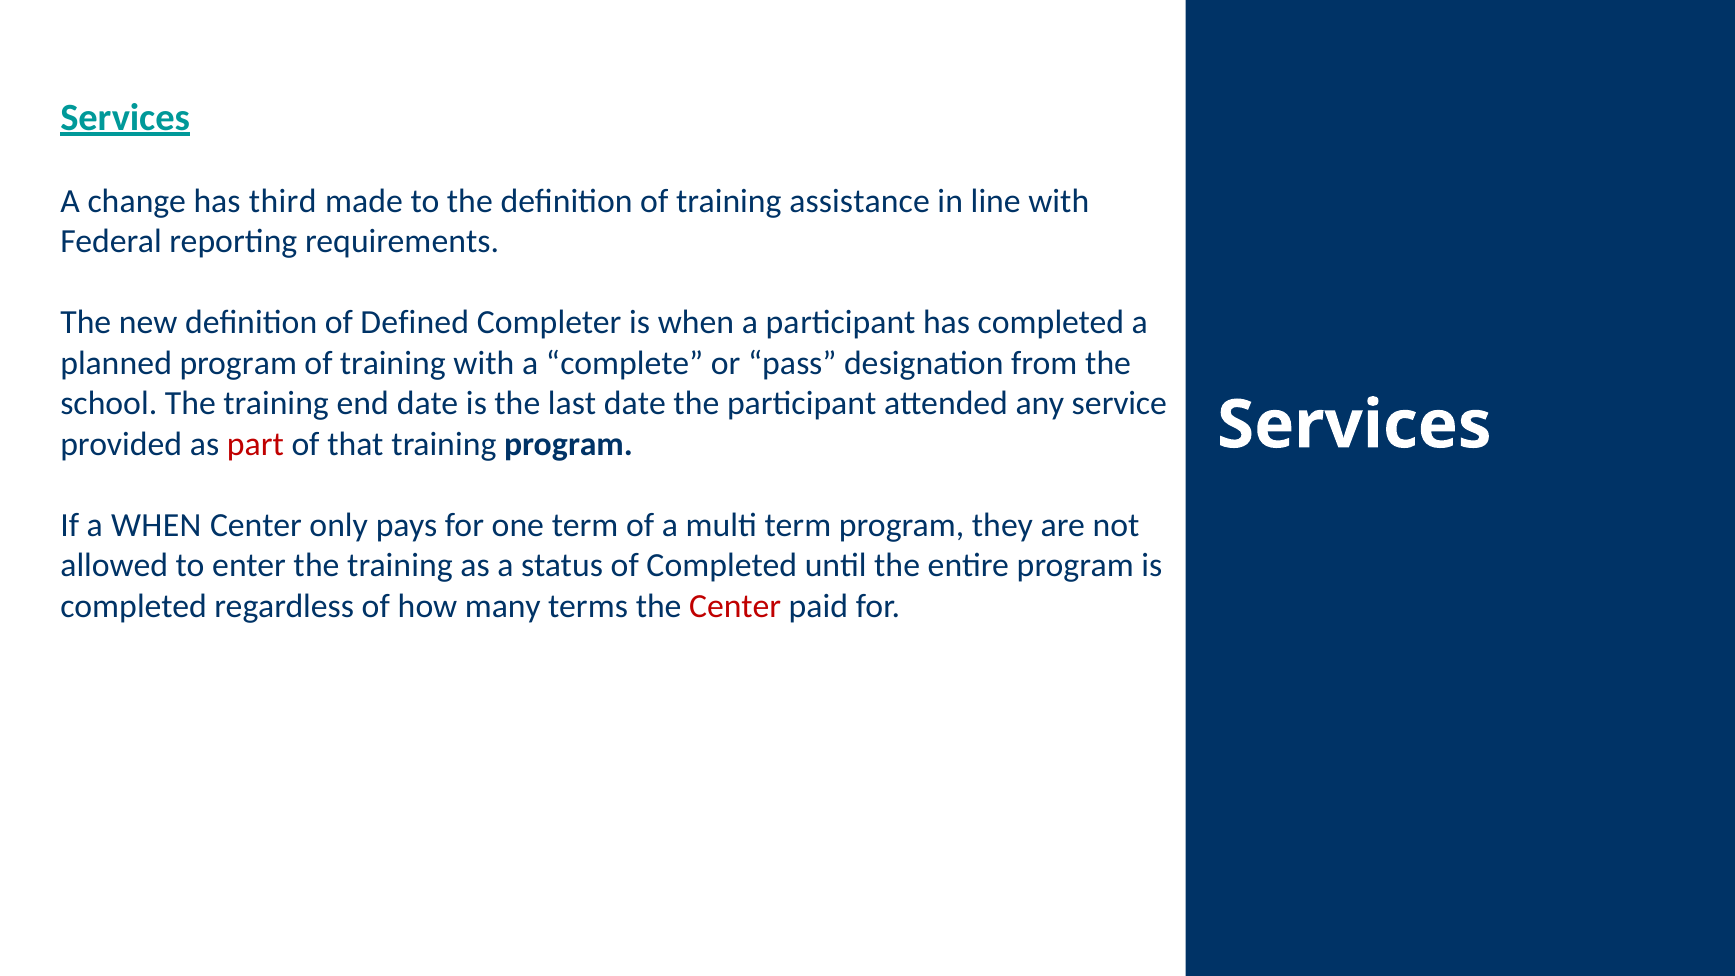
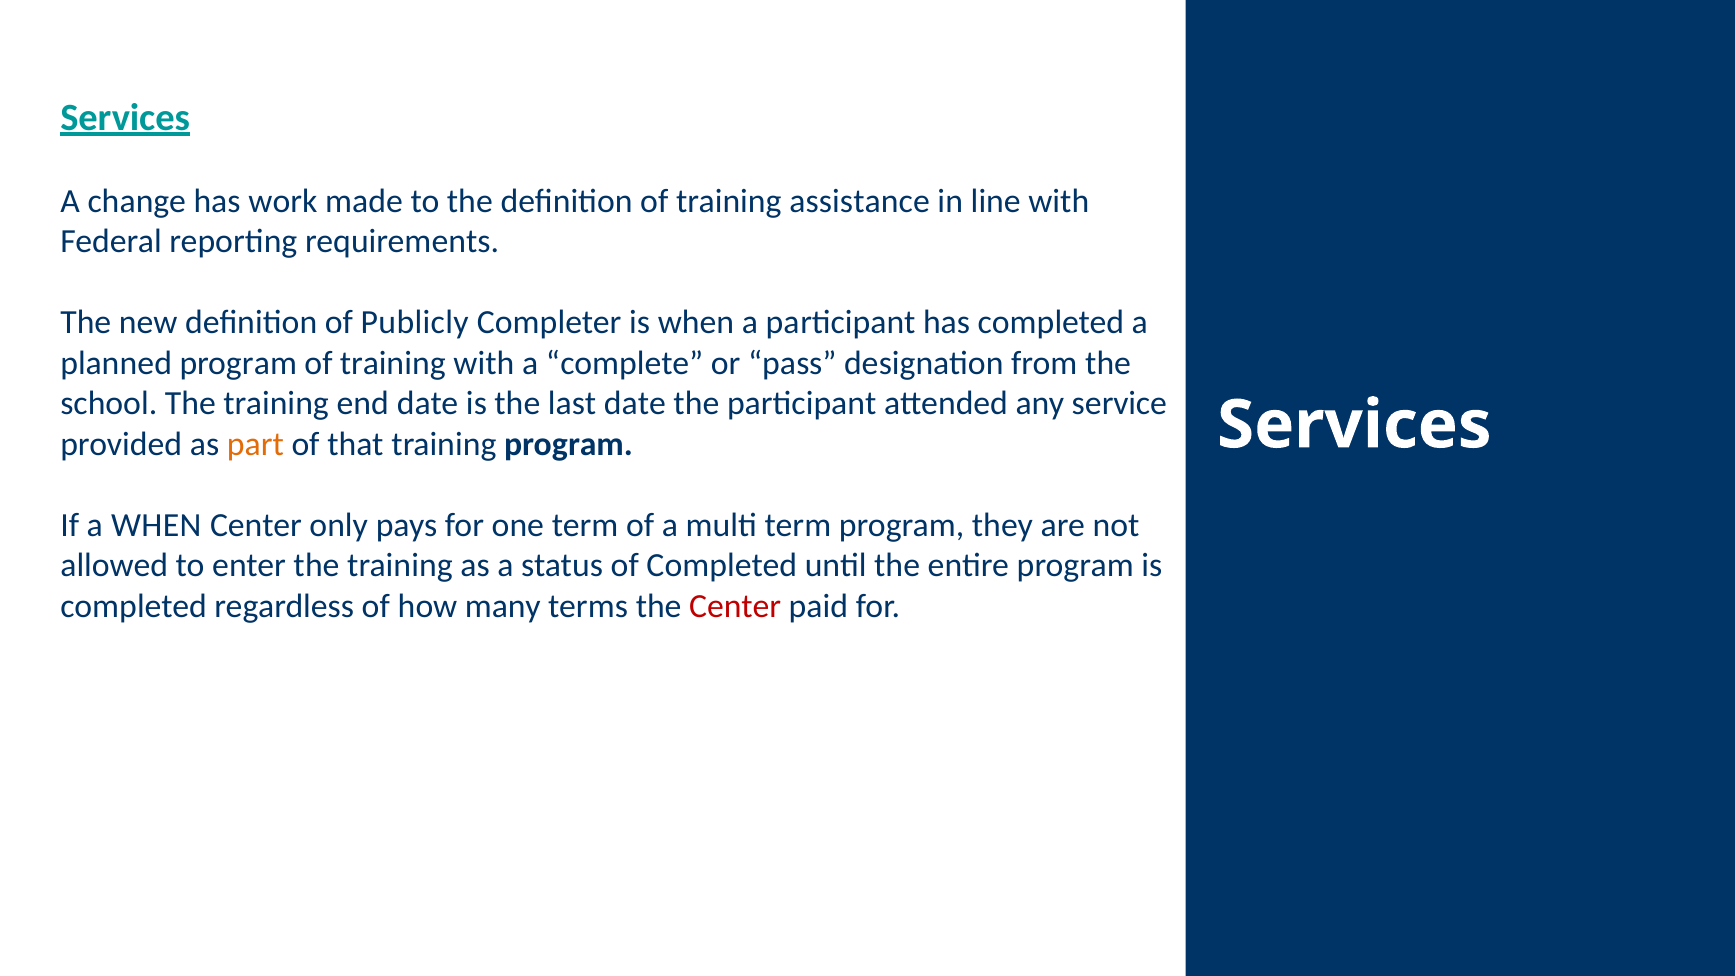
third: third -> work
Defined: Defined -> Publicly
part colour: red -> orange
